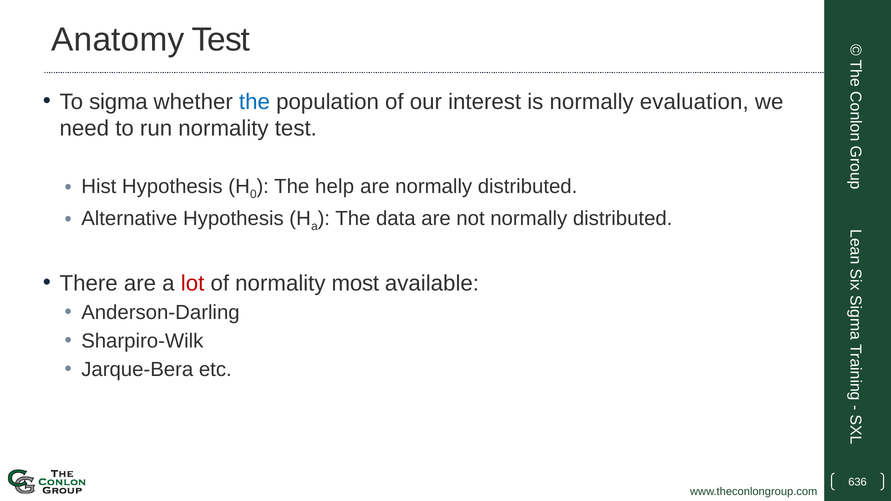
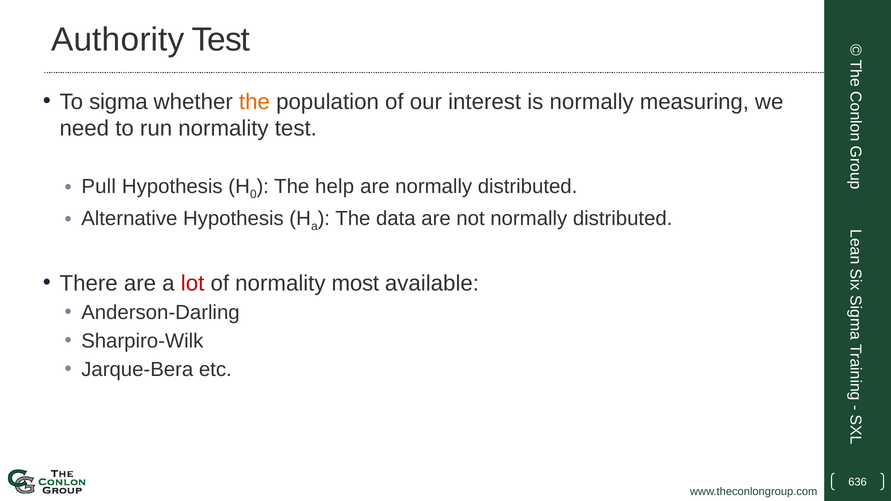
Anatomy: Anatomy -> Authority
the at (254, 102) colour: blue -> orange
evaluation: evaluation -> measuring
Hist: Hist -> Pull
